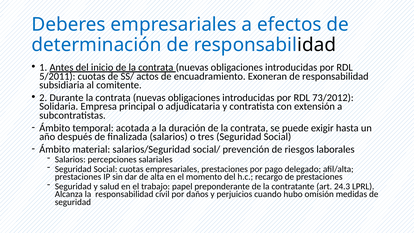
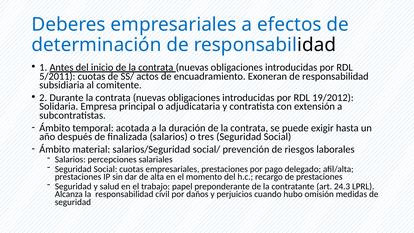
73/2012: 73/2012 -> 19/2012
